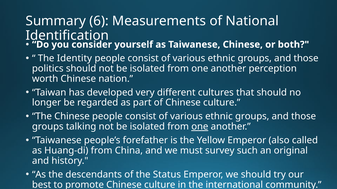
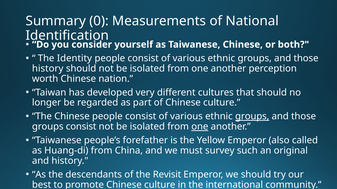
6: 6 -> 0
politics at (48, 69): politics -> history
groups at (252, 117) underline: none -> present
groups talking: talking -> consist
Status: Status -> Revisit
